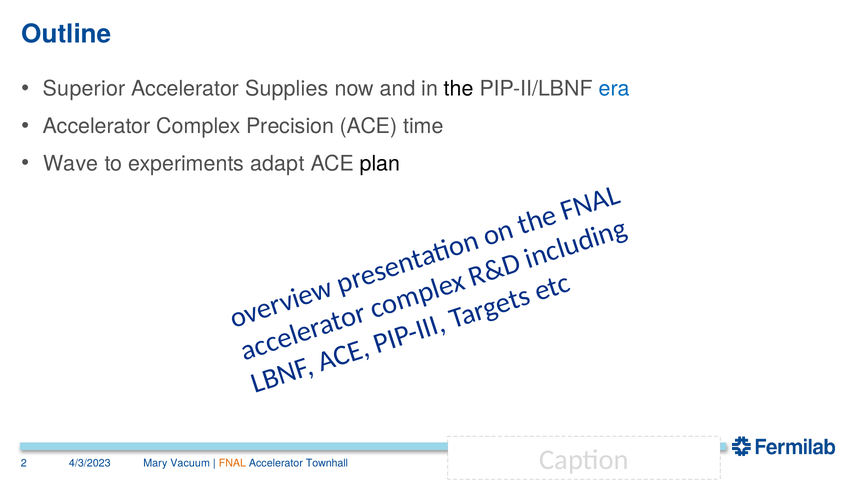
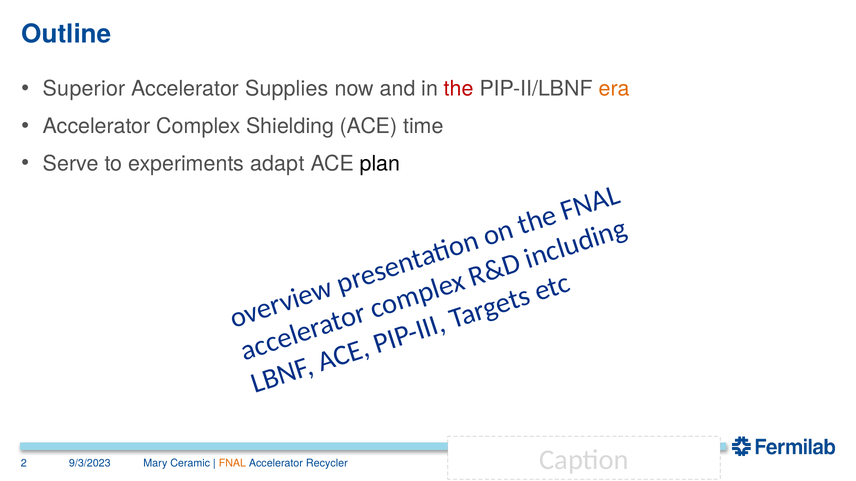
the colour: black -> red
era colour: blue -> orange
Precision: Precision -> Shielding
Wave: Wave -> Serve
4/3/2023: 4/3/2023 -> 9/3/2023
Vacuum: Vacuum -> Ceramic
Townhall: Townhall -> Recycler
